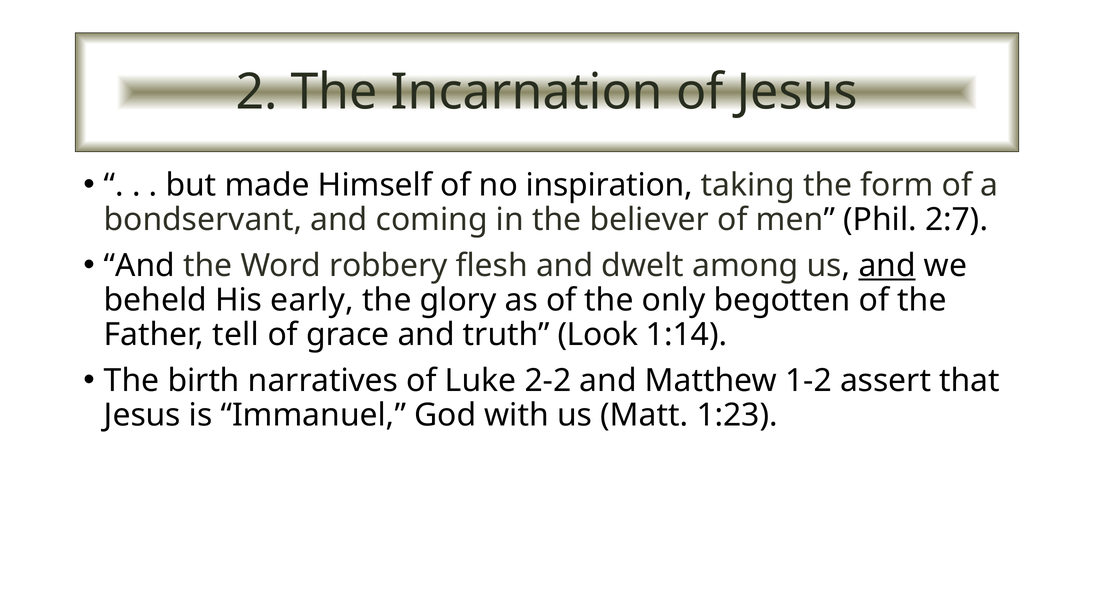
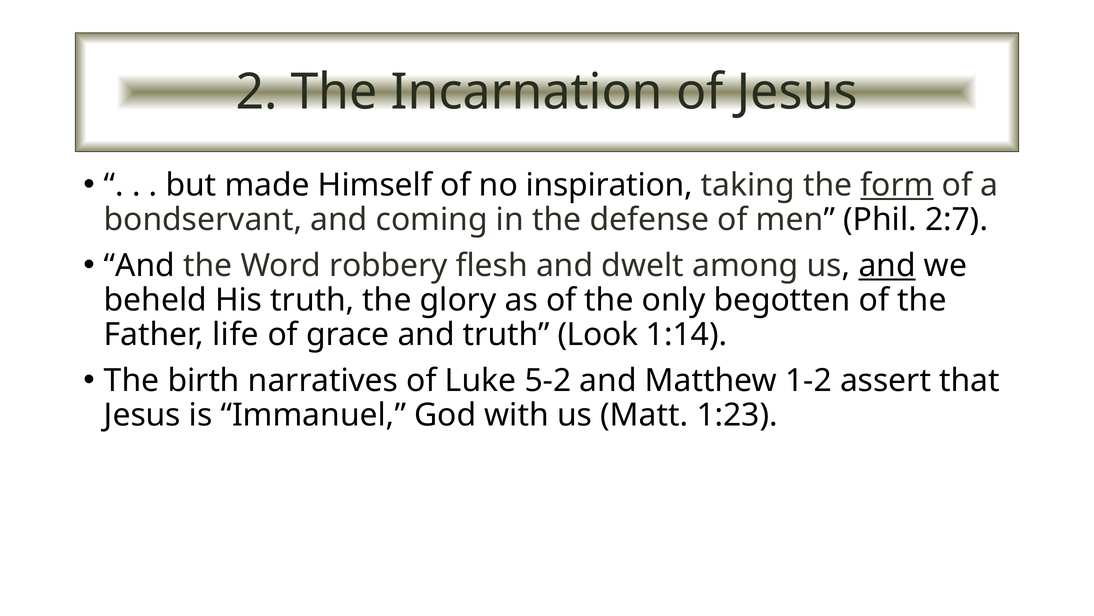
form underline: none -> present
believer: believer -> defense
His early: early -> truth
tell: tell -> life
2-2: 2-2 -> 5-2
